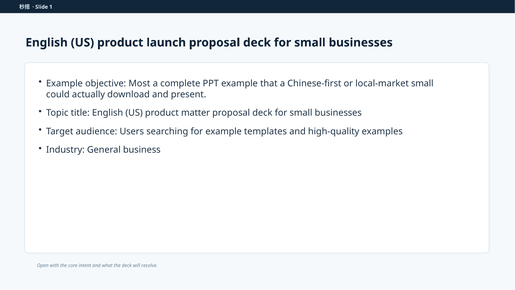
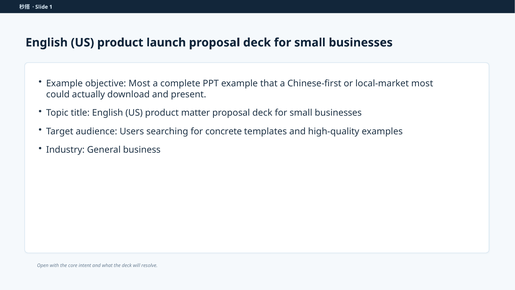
local-market small: small -> most
for example: example -> concrete
